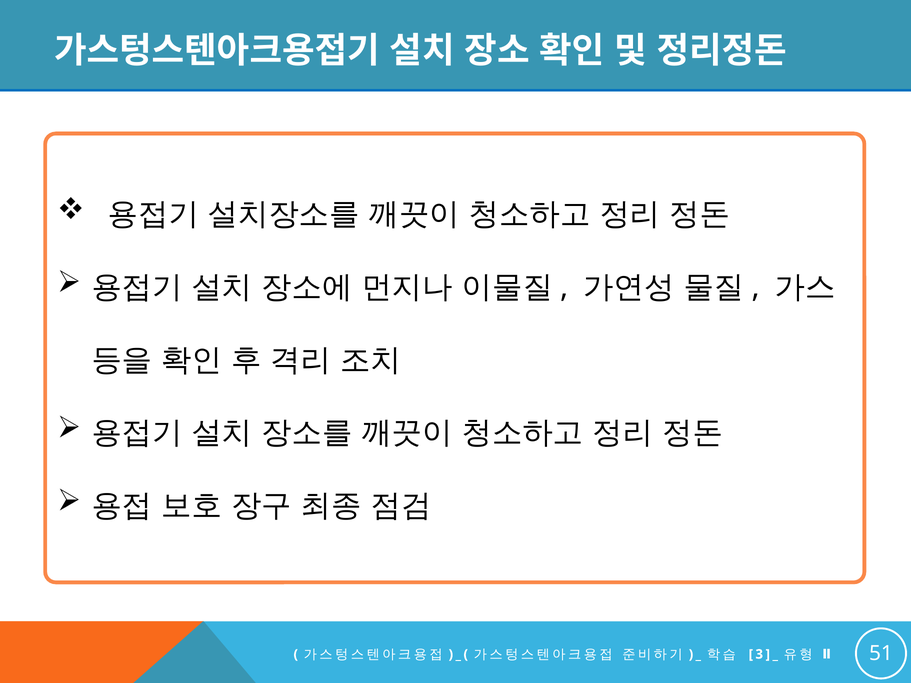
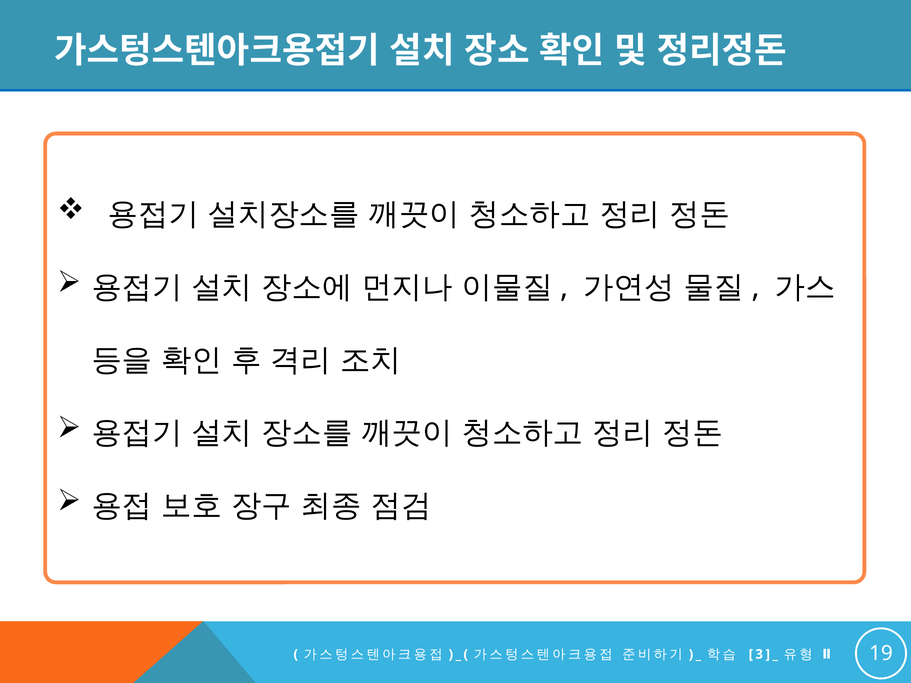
51: 51 -> 19
